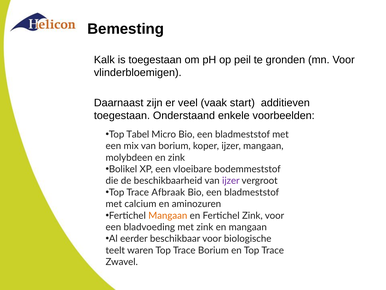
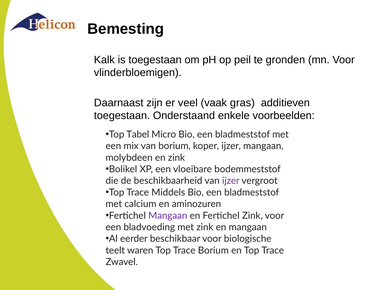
start: start -> gras
Afbraak: Afbraak -> Middels
Mangaan at (168, 215) colour: orange -> purple
